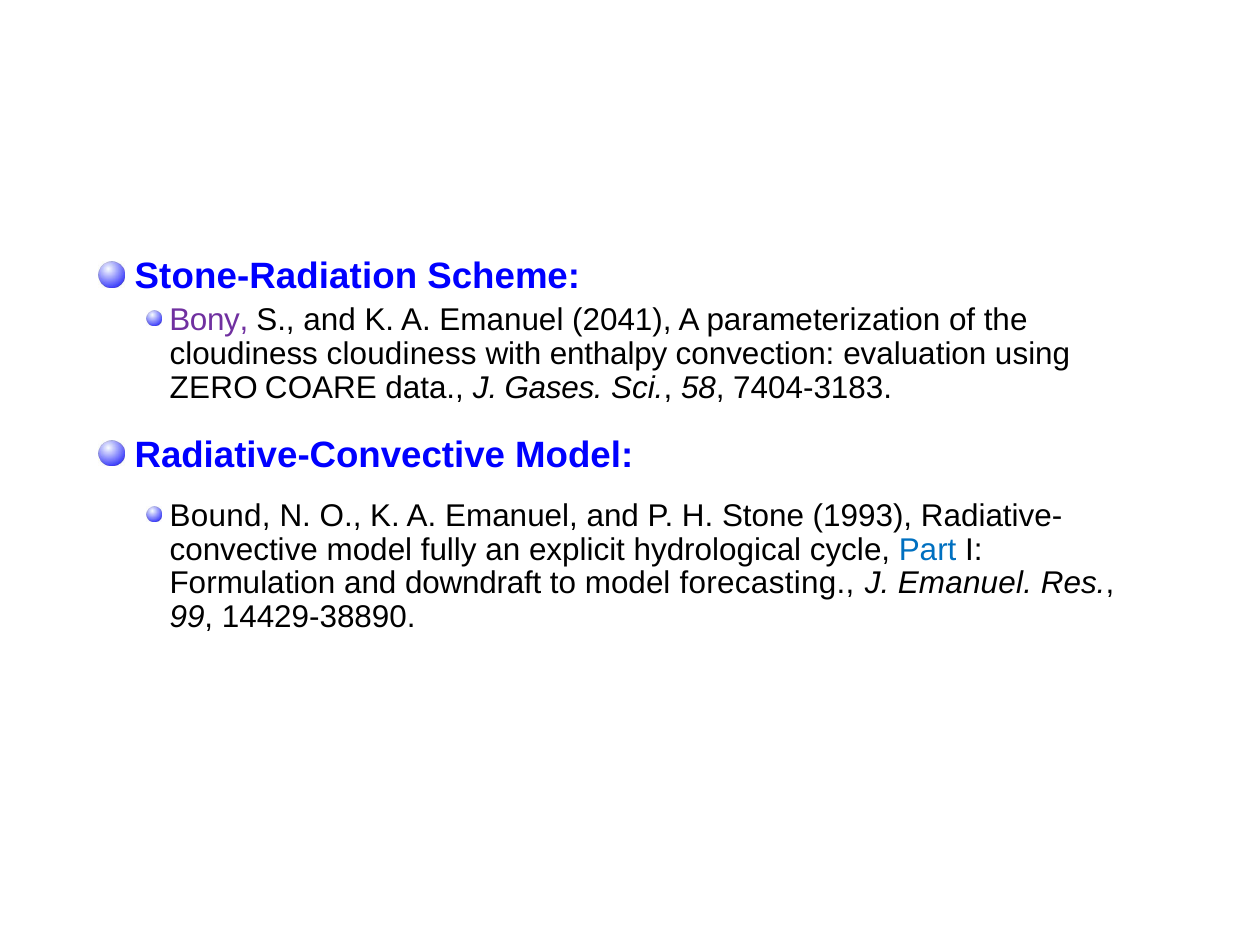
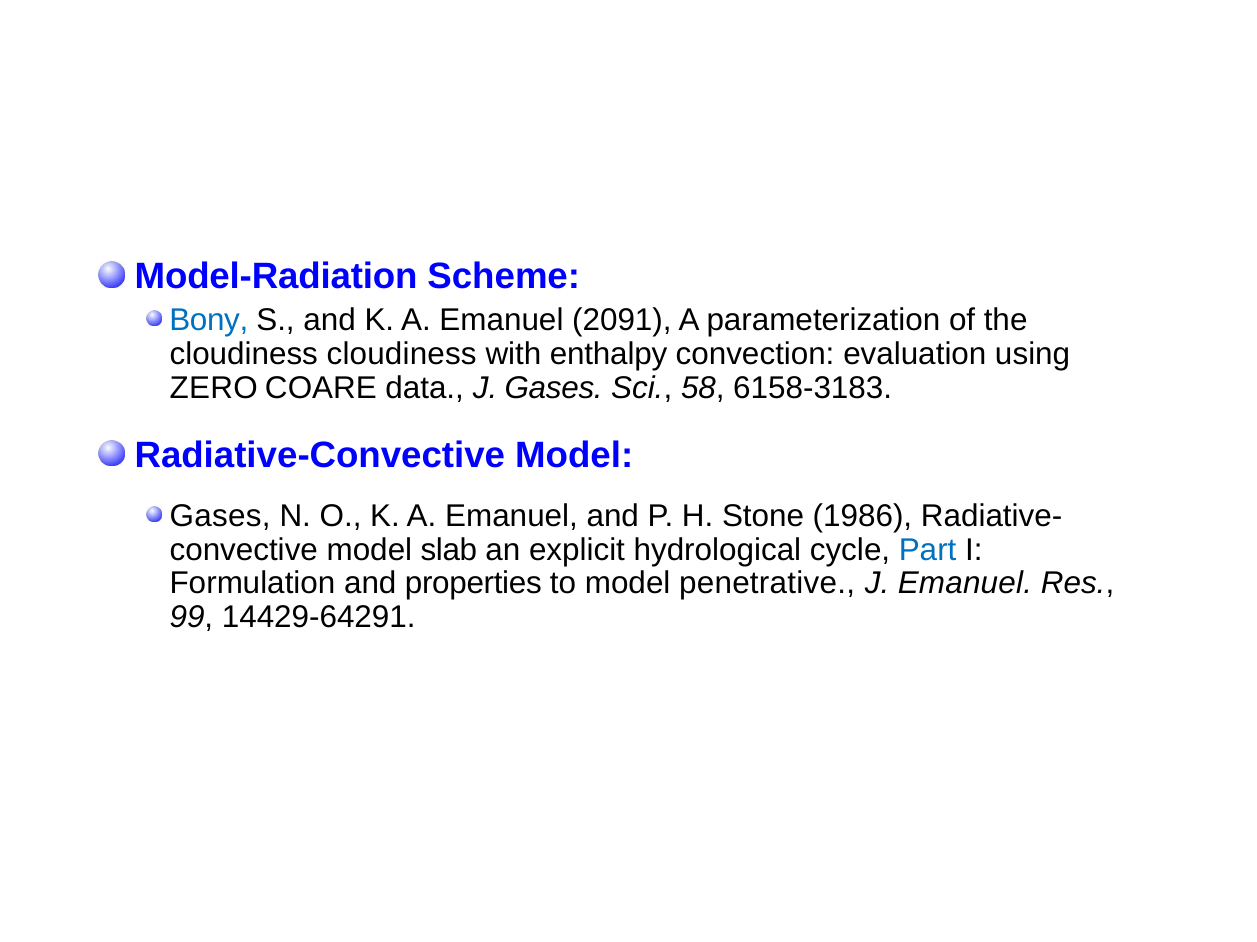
Stone-Radiation: Stone-Radiation -> Model-Radiation
Bony colour: purple -> blue
2041: 2041 -> 2091
7404-3183: 7404-3183 -> 6158-3183
Bound at (220, 516): Bound -> Gases
1993: 1993 -> 1986
fully: fully -> slab
downdraft: downdraft -> properties
forecasting: forecasting -> penetrative
14429-38890: 14429-38890 -> 14429-64291
